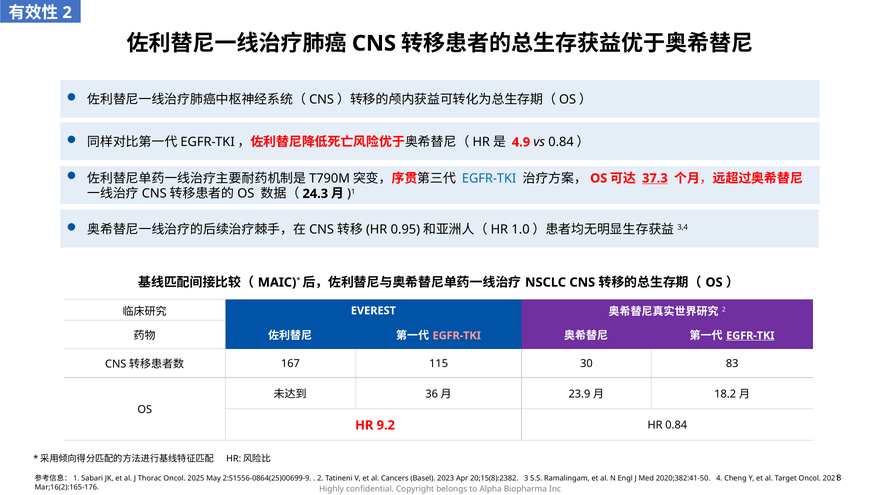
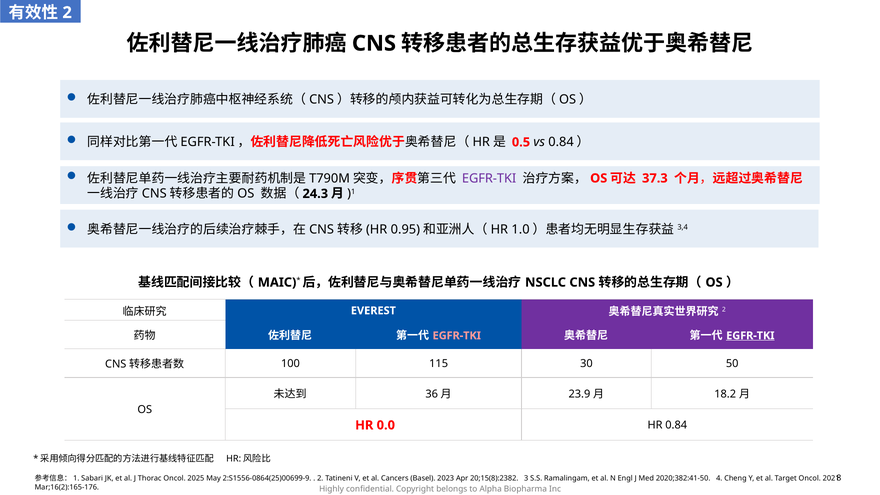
4.9: 4.9 -> 0.5
EGFR-TKI at (489, 178) colour: blue -> purple
37.3 underline: present -> none
167: 167 -> 100
83: 83 -> 50
9.2: 9.2 -> 0.0
